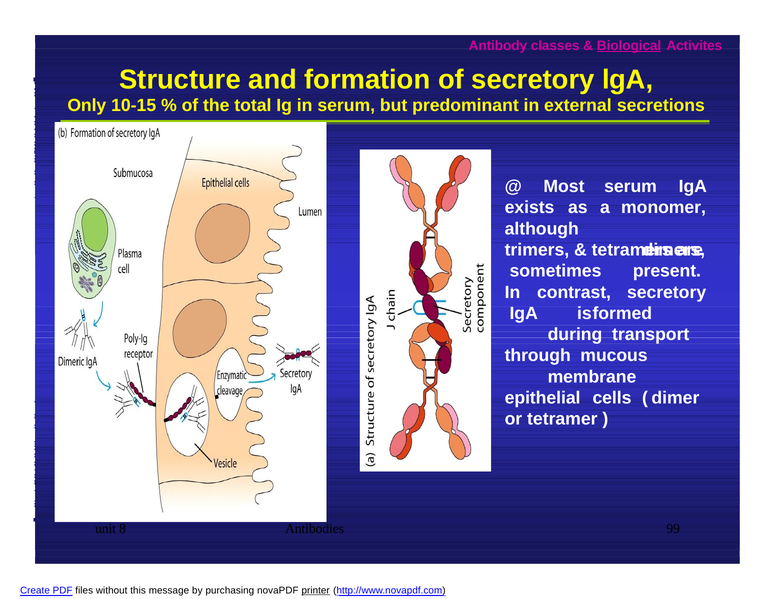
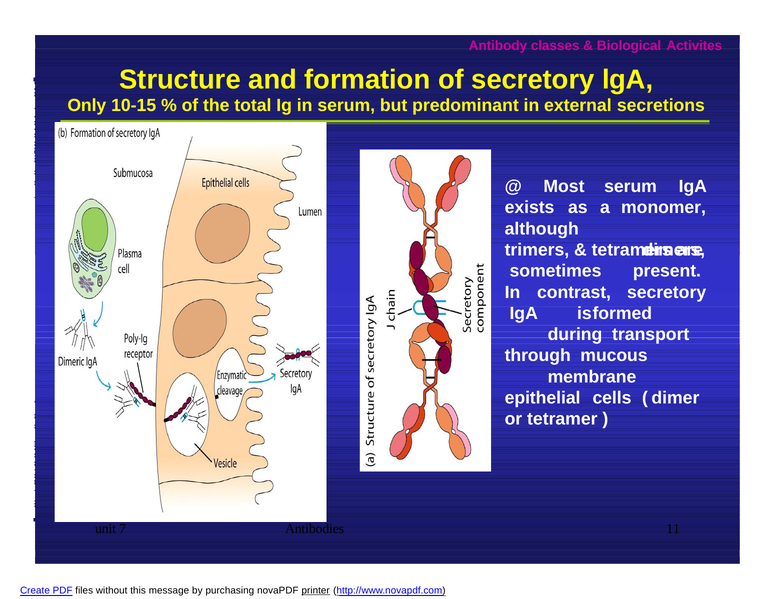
Biological underline: present -> none
8: 8 -> 7
99: 99 -> 11
